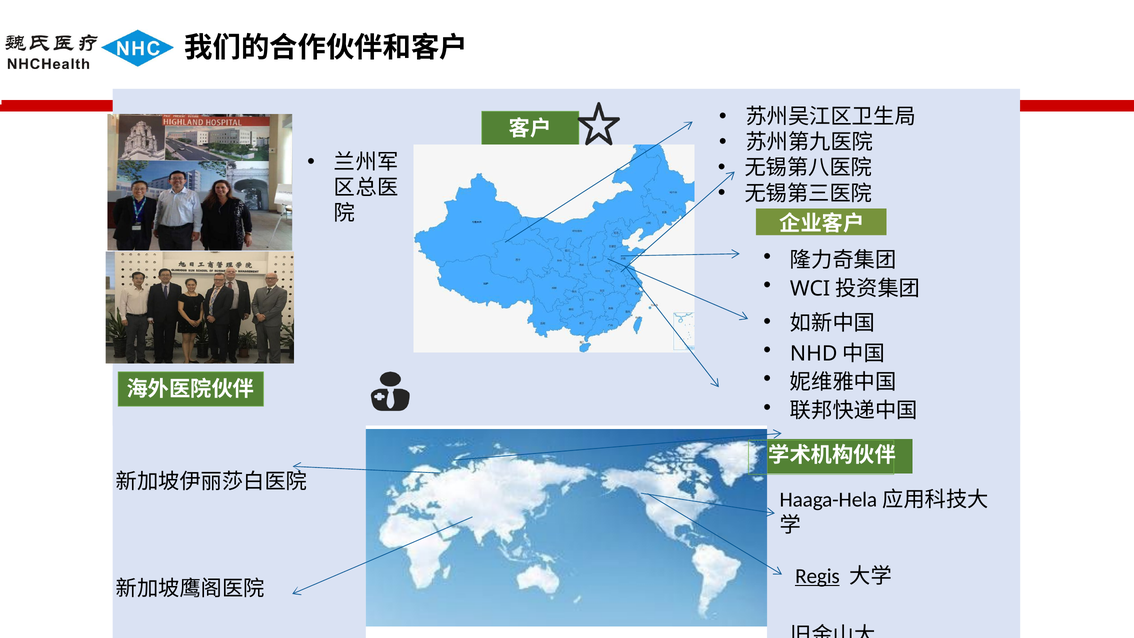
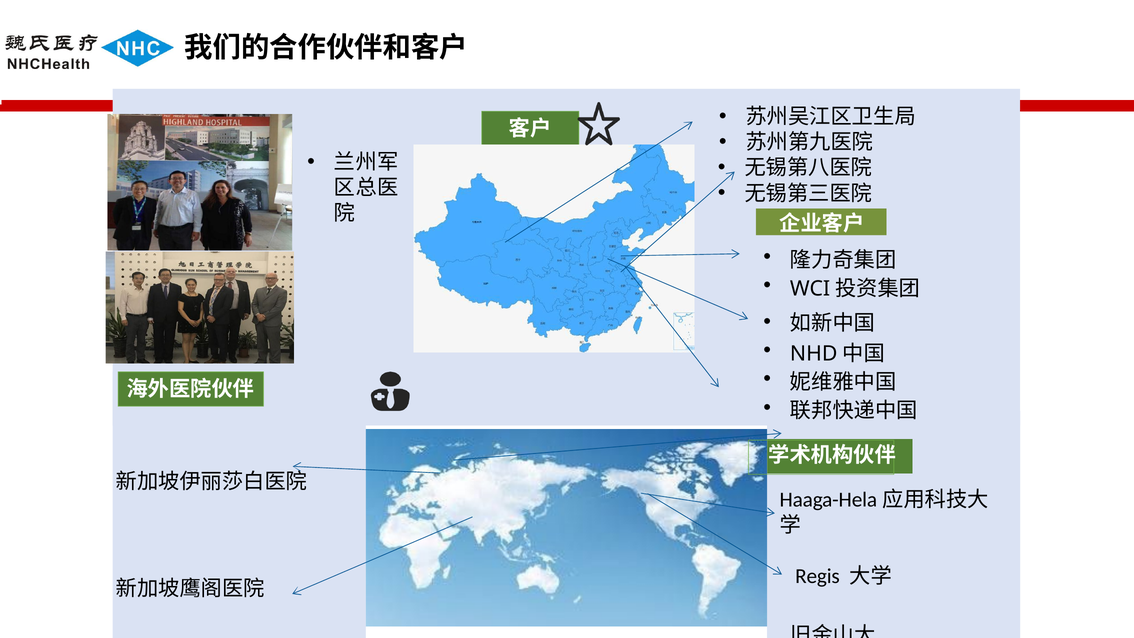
Regis underline: present -> none
